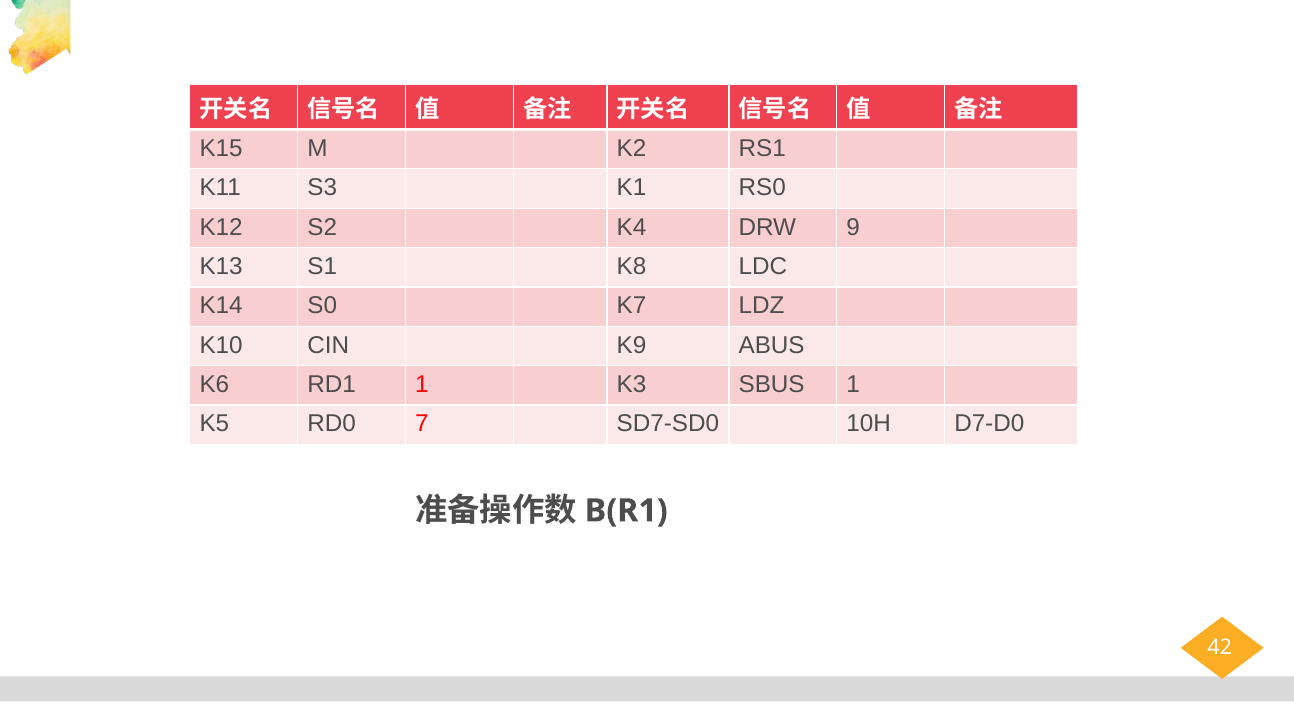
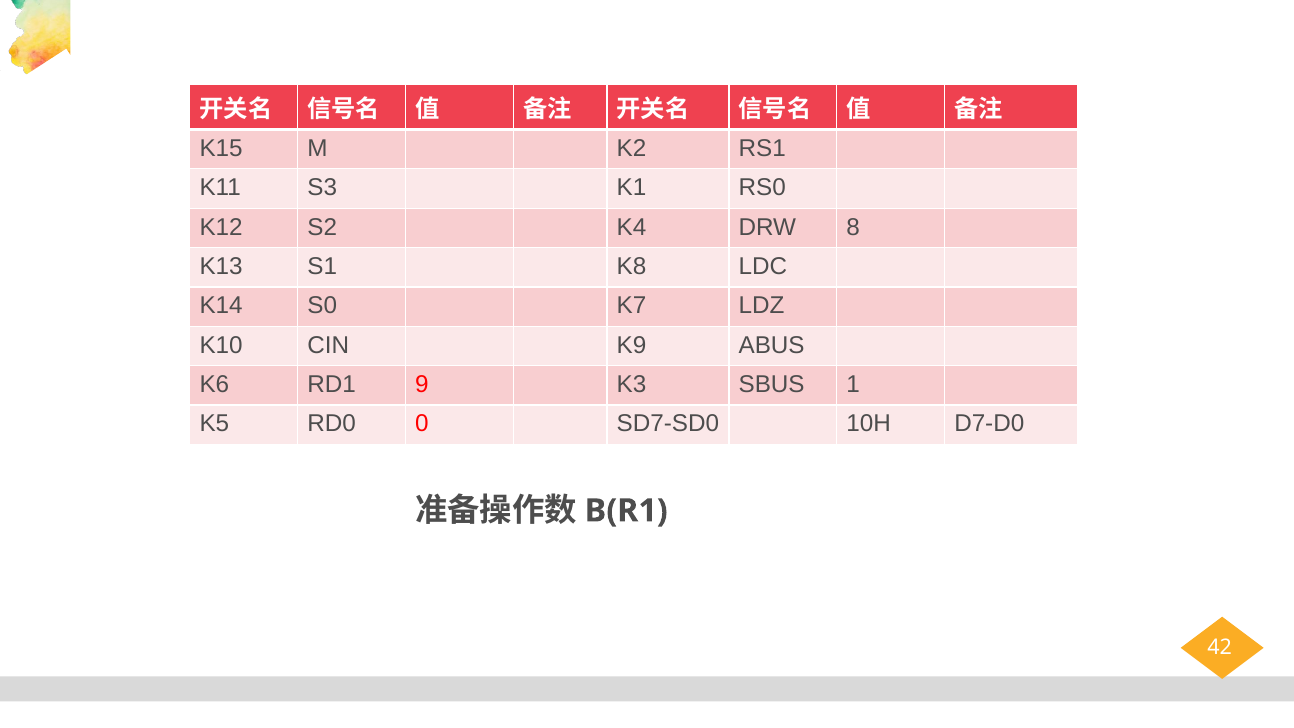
9: 9 -> 8
RD1 1: 1 -> 9
7: 7 -> 0
